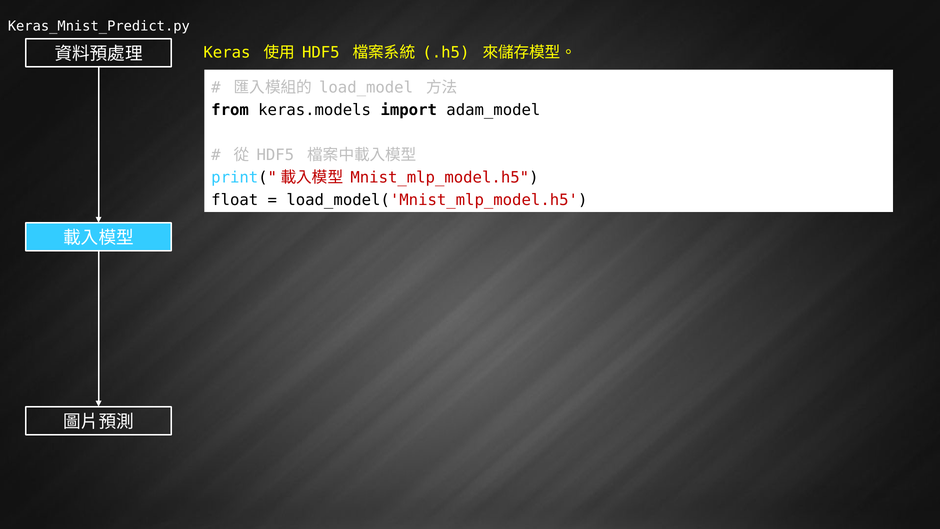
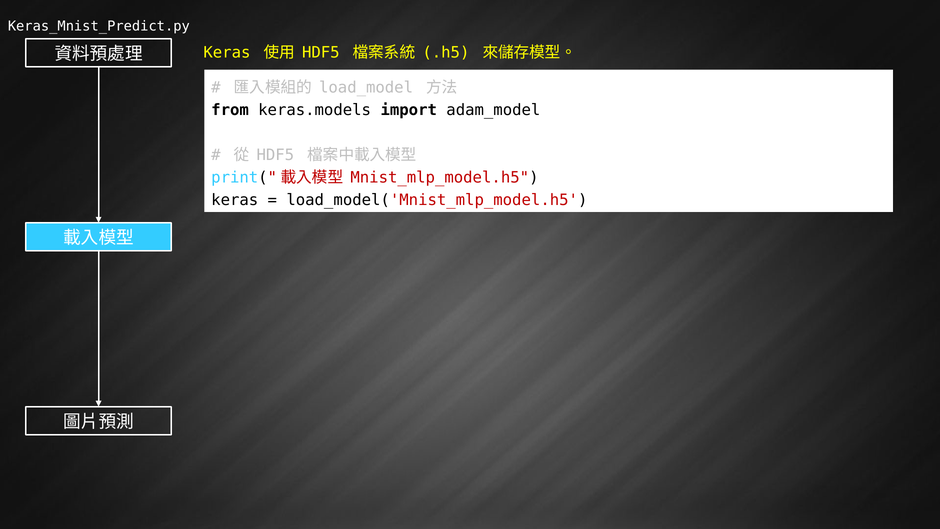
float at (235, 200): float -> keras
